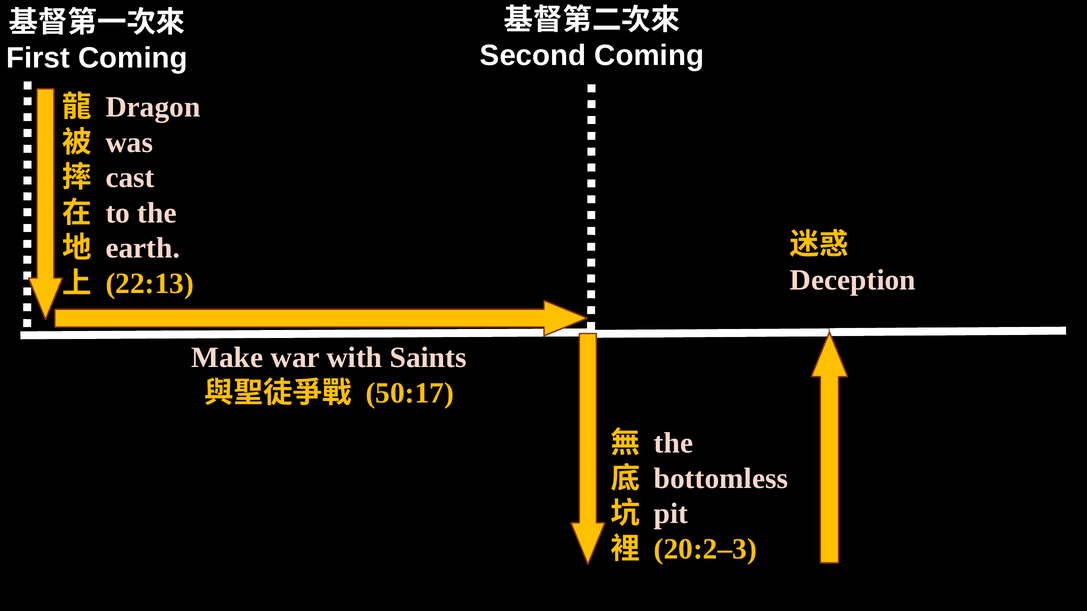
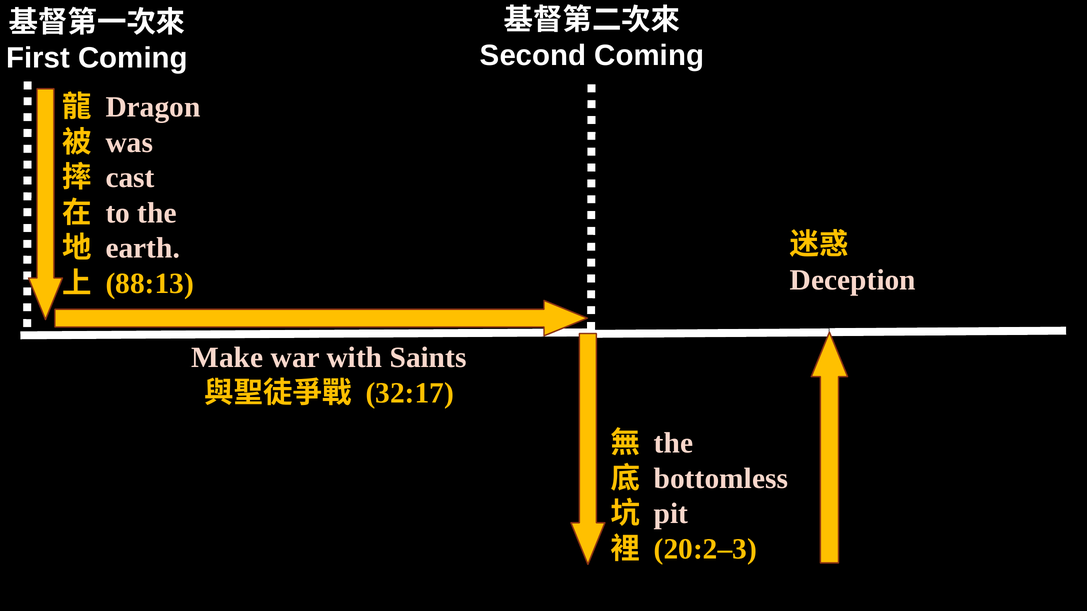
22:13: 22:13 -> 88:13
50:17: 50:17 -> 32:17
